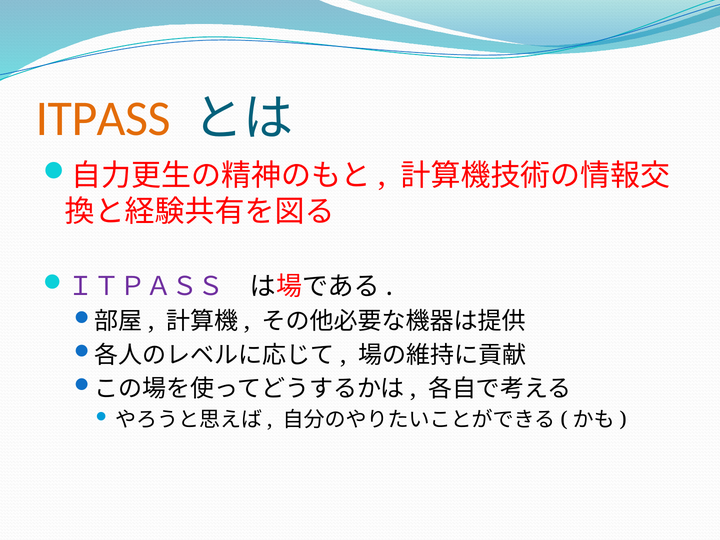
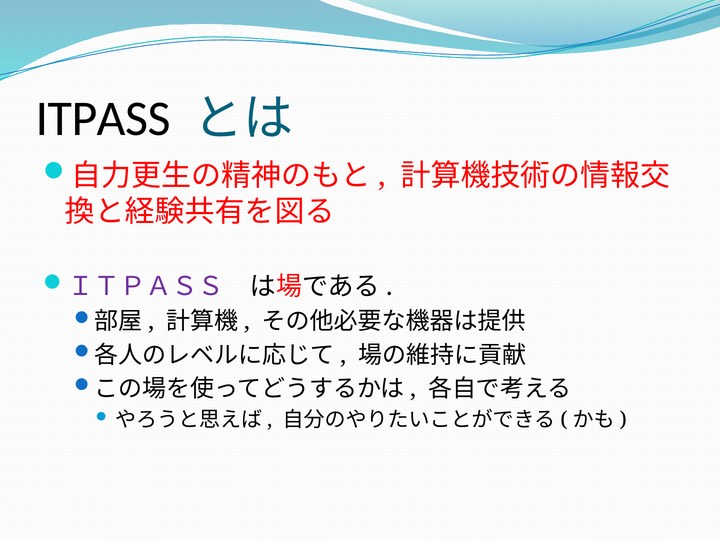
ITPASS colour: orange -> black
